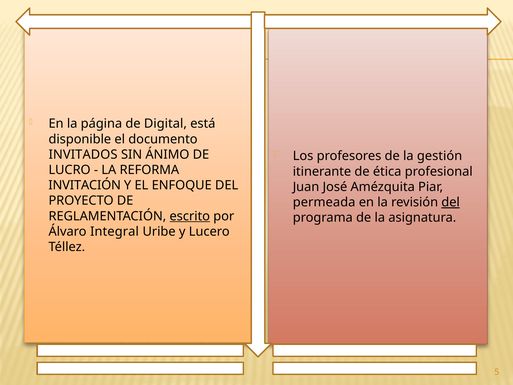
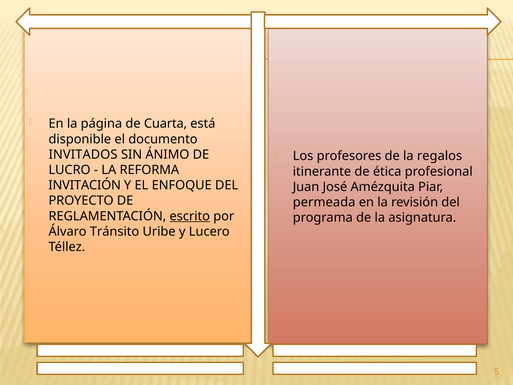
Digital: Digital -> Cuarta
gestión: gestión -> regalos
del at (451, 202) underline: present -> none
Integral: Integral -> Tránsito
